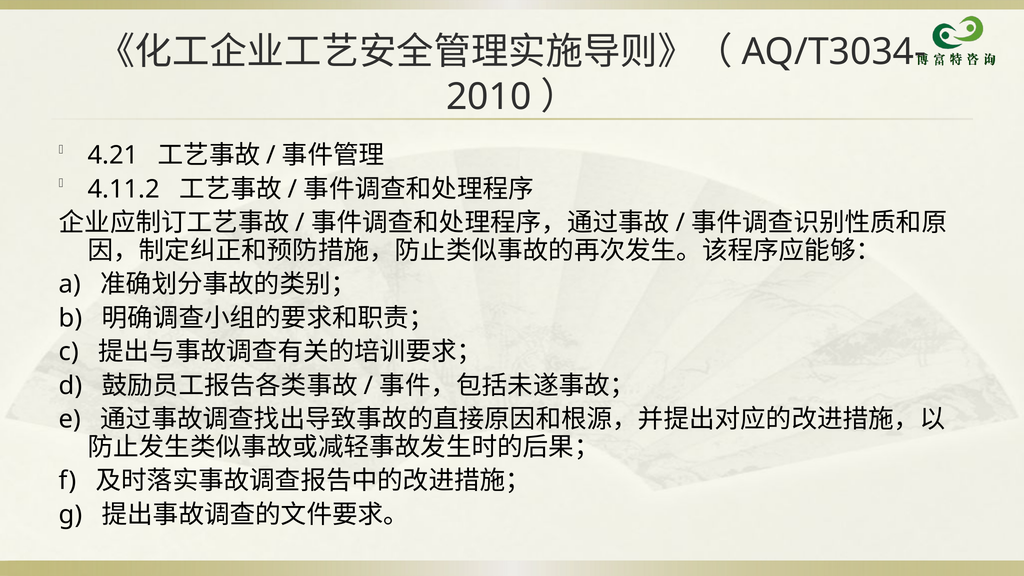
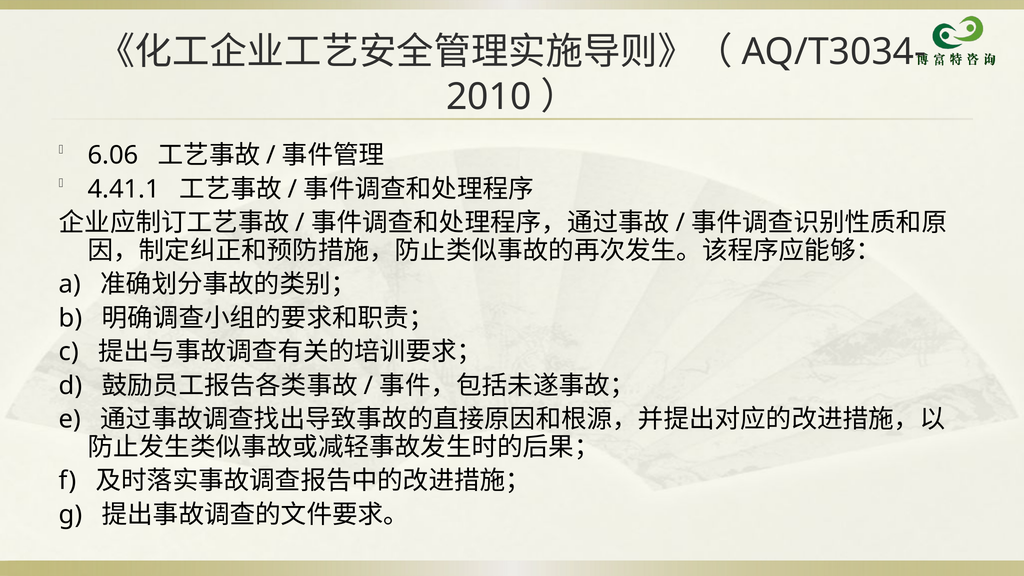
4.21: 4.21 -> 6.06
4.11.2: 4.11.2 -> 4.41.1
